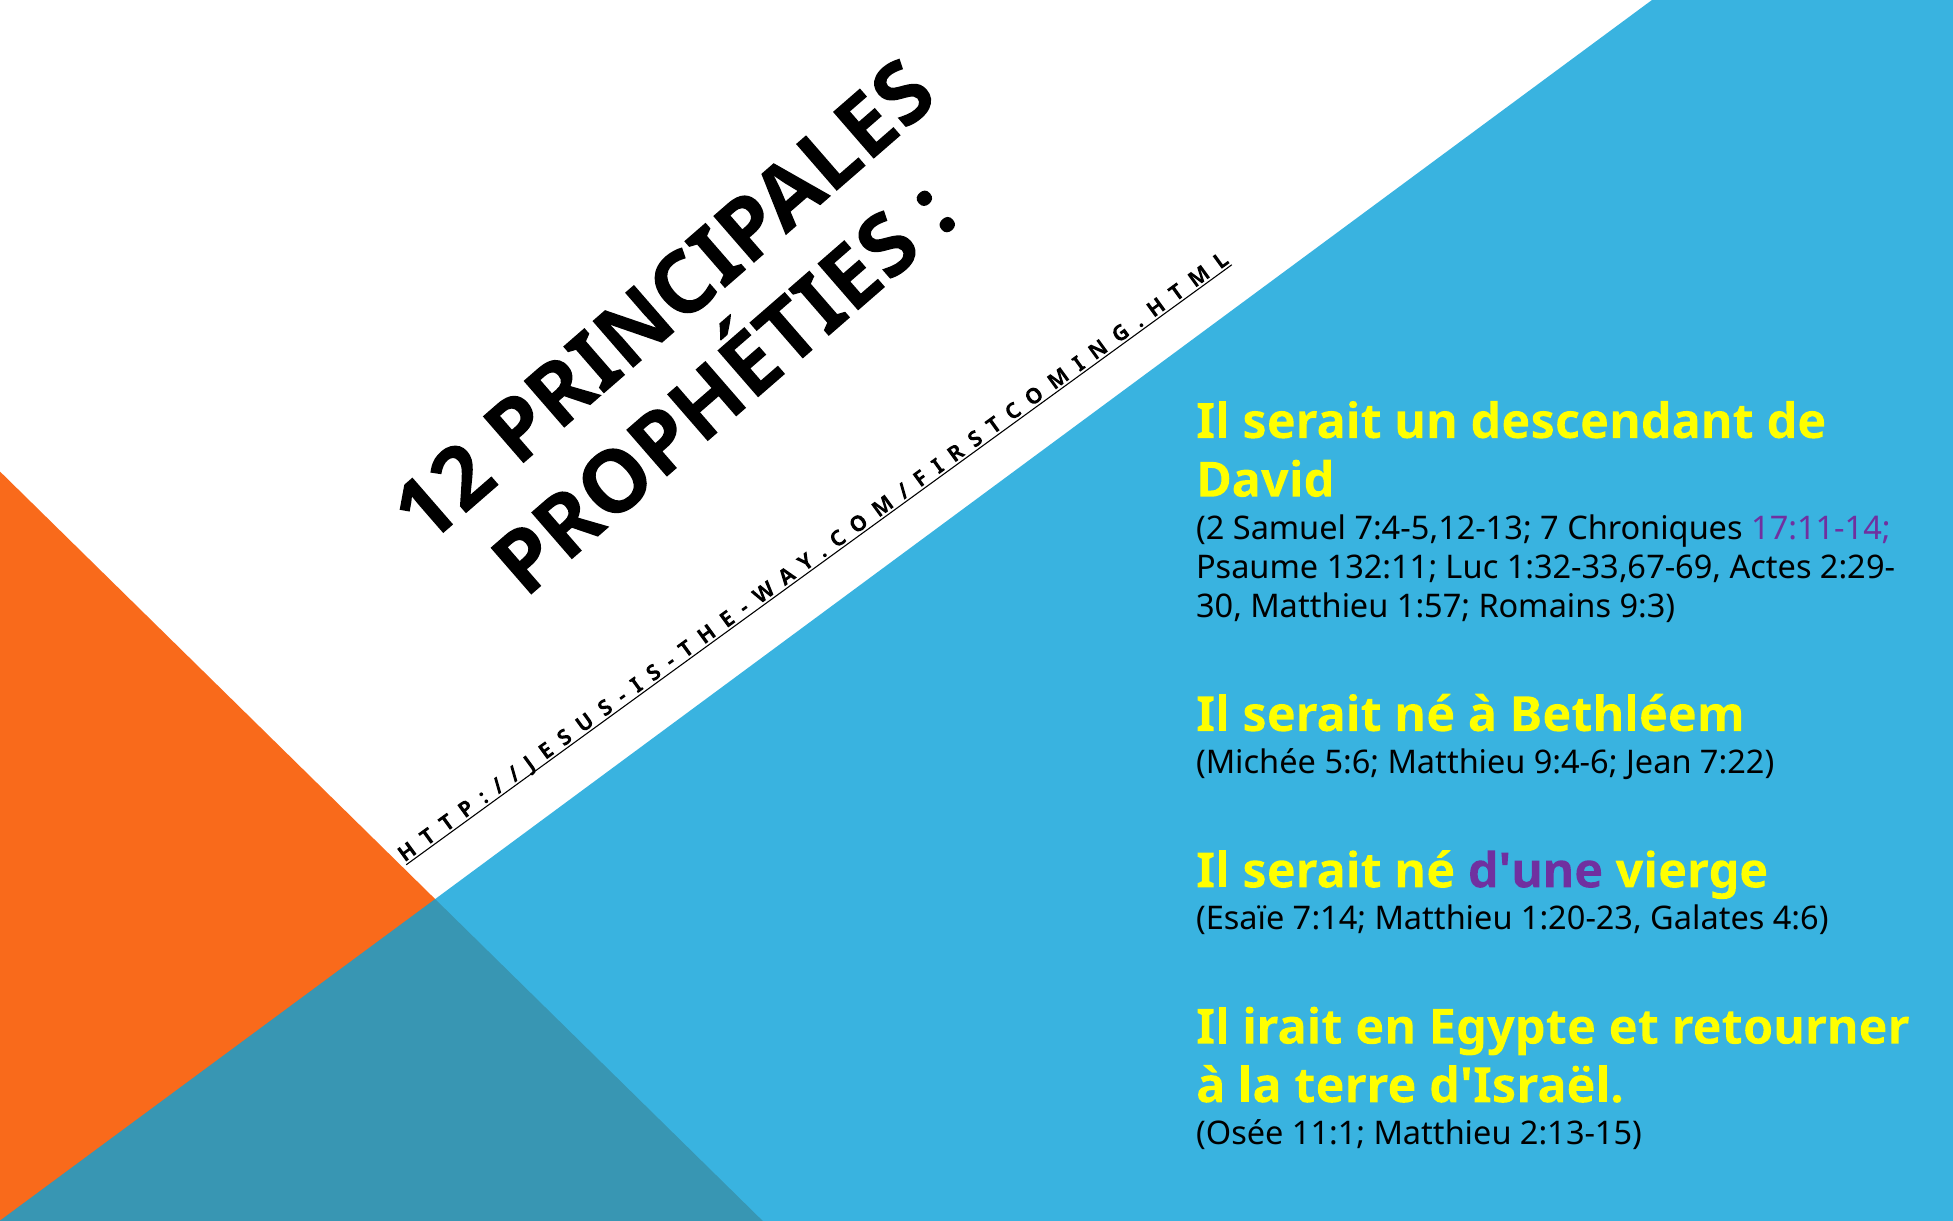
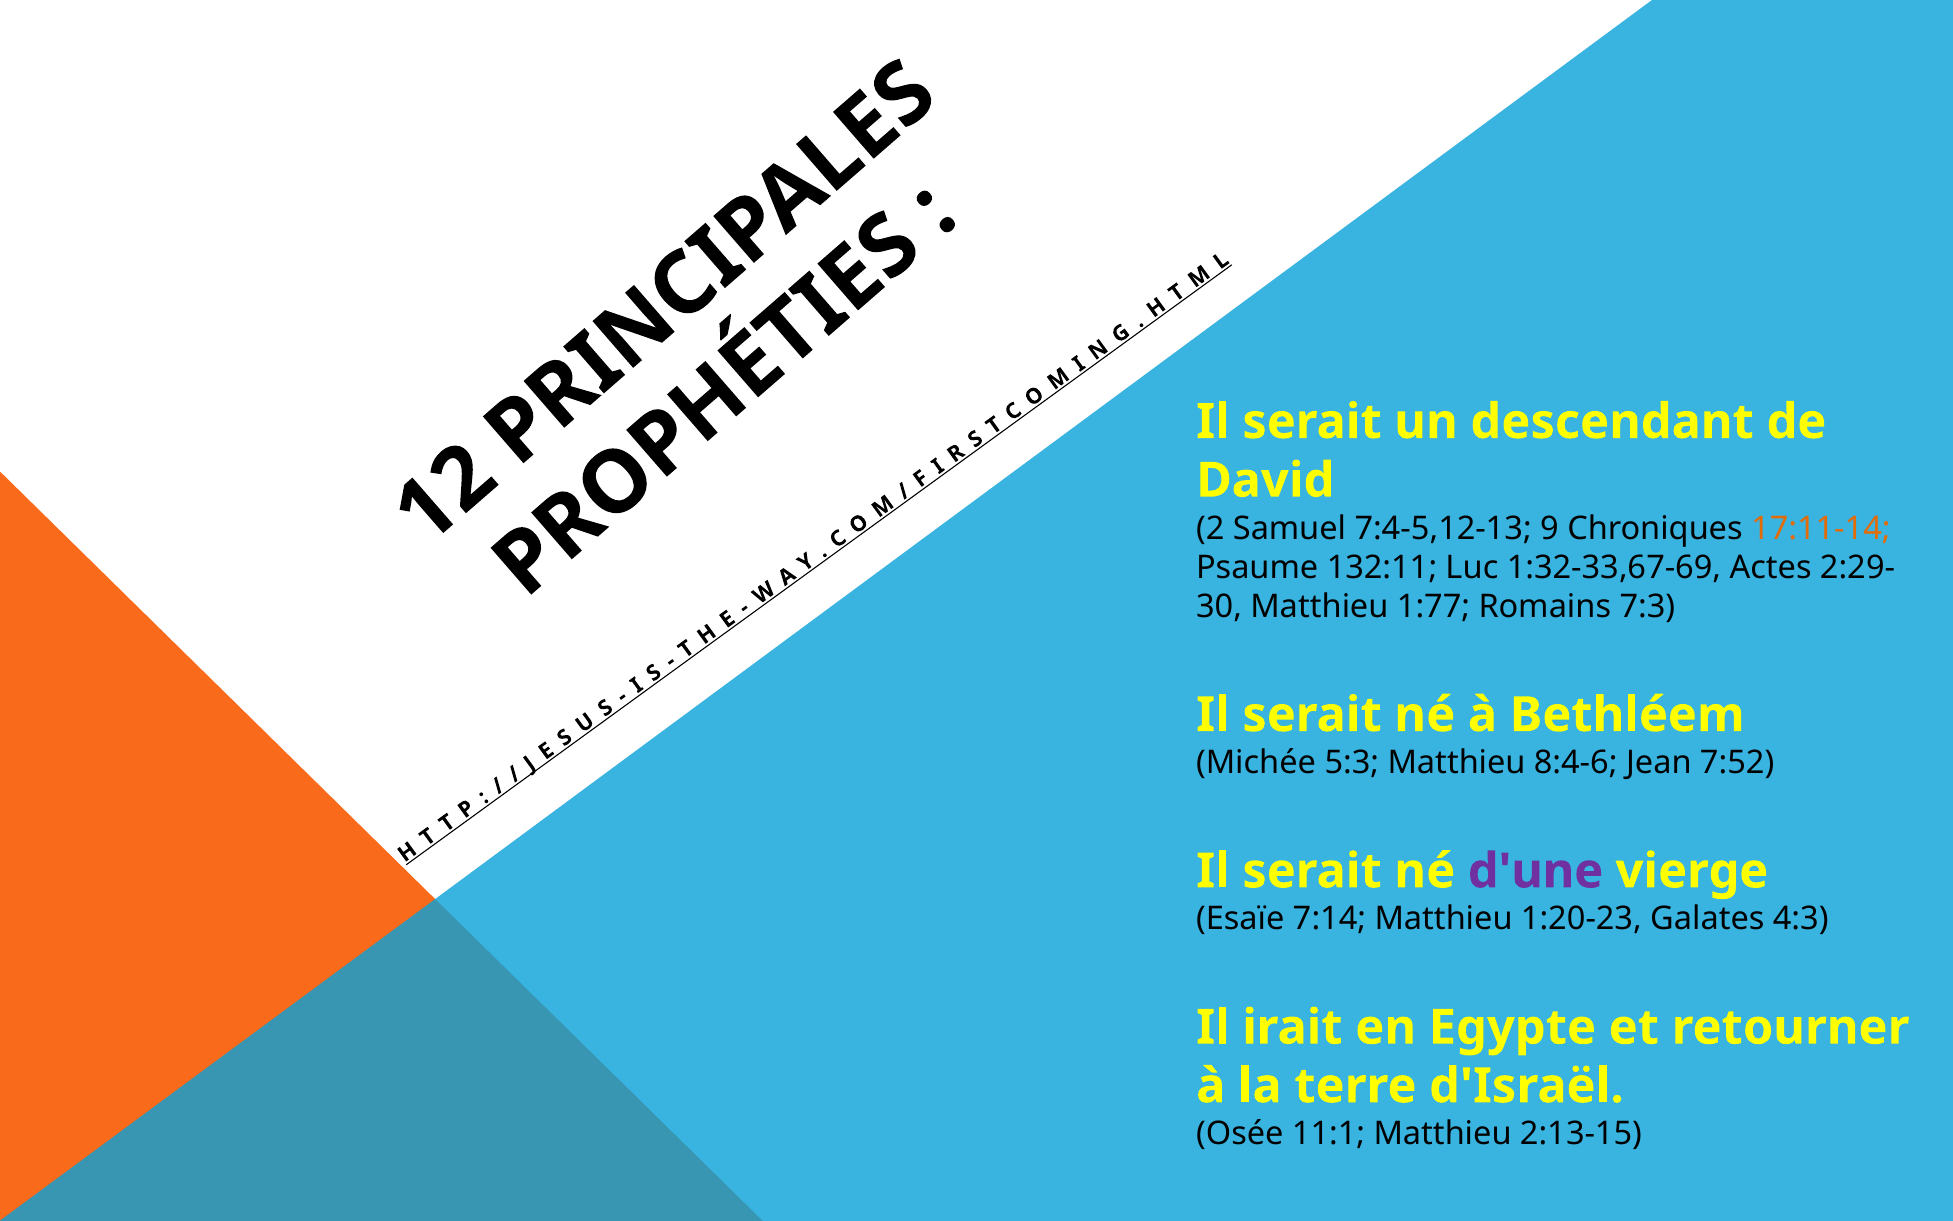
7: 7 -> 9
17:11-14 colour: purple -> orange
1:57: 1:57 -> 1:77
9:3: 9:3 -> 7:3
5:6: 5:6 -> 5:3
9:4-6: 9:4-6 -> 8:4-6
7:22: 7:22 -> 7:52
4:6: 4:6 -> 4:3
